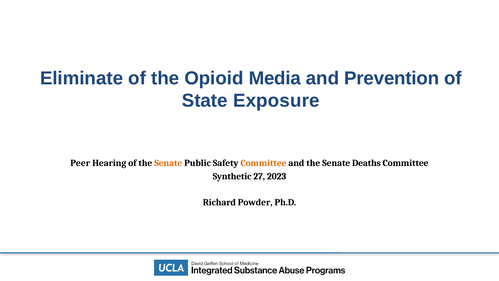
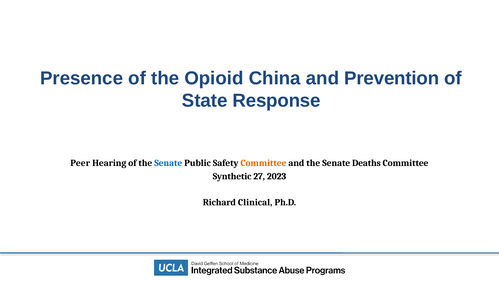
Eliminate: Eliminate -> Presence
Media: Media -> China
Exposure: Exposure -> Response
Senate at (168, 163) colour: orange -> blue
Powder: Powder -> Clinical
